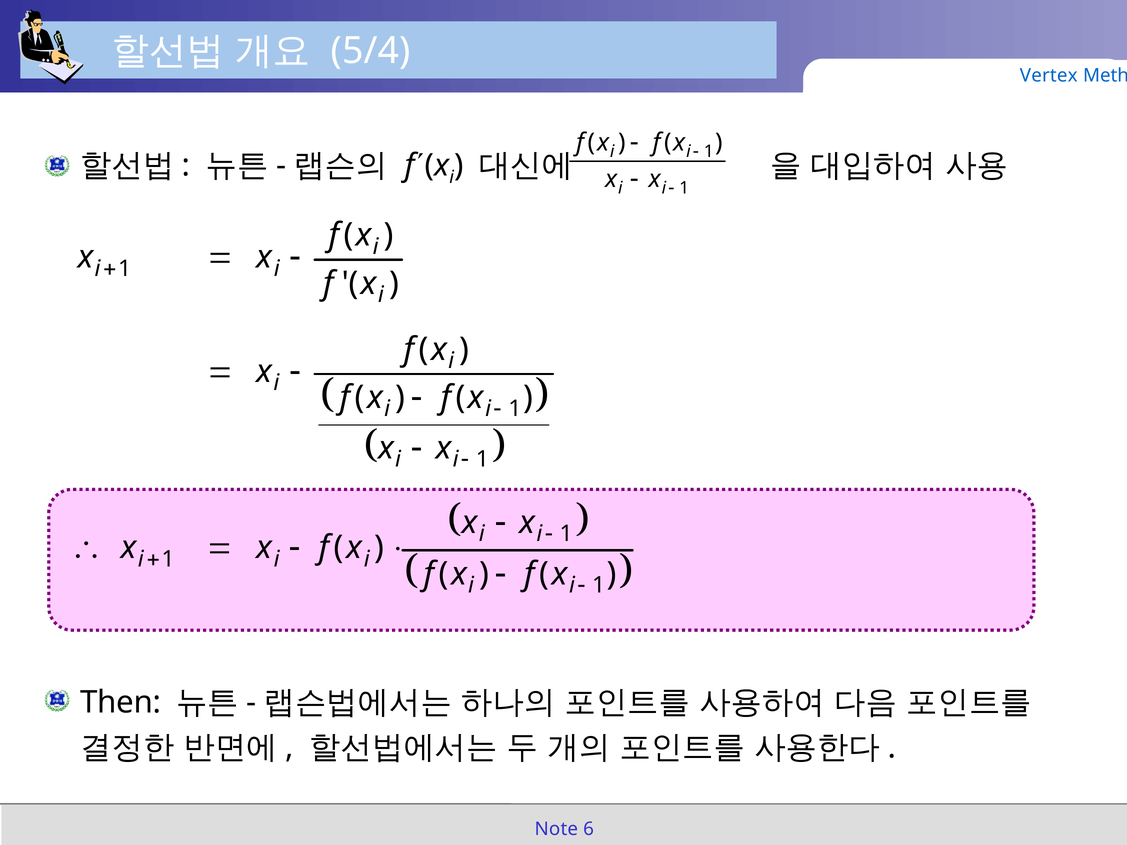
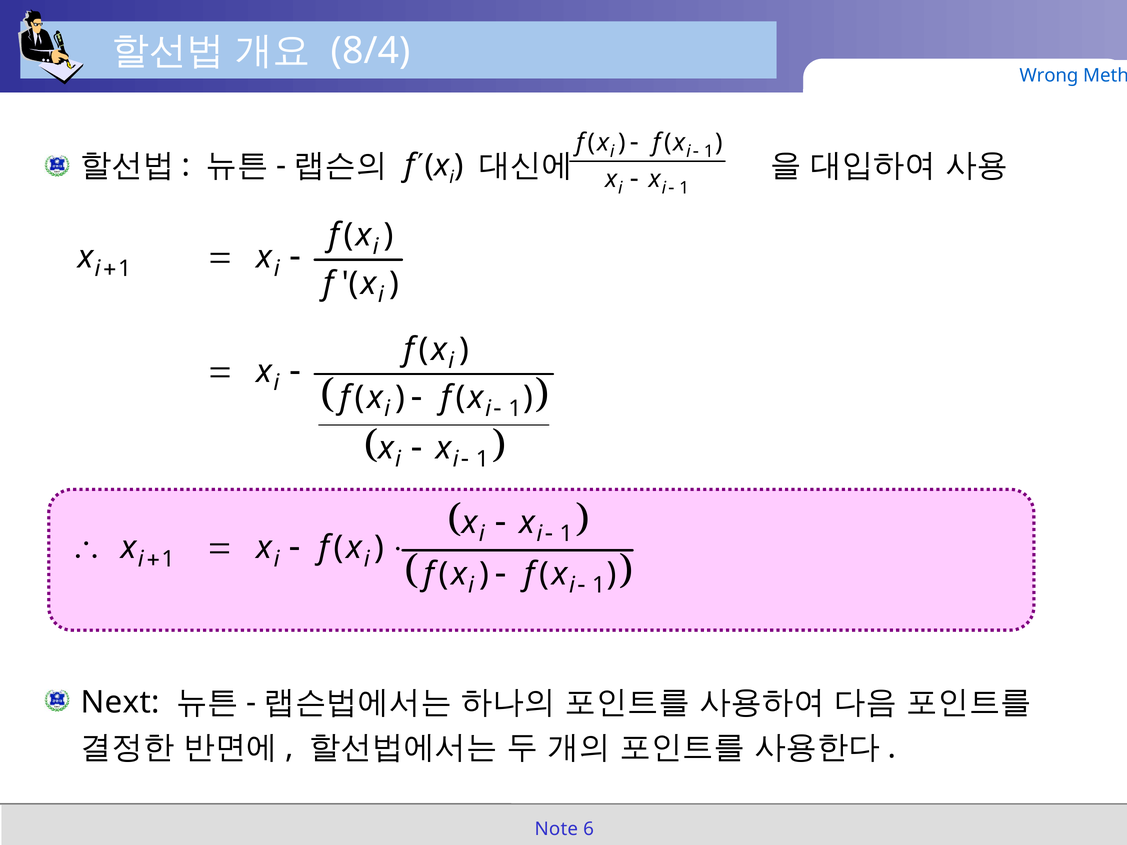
5/4: 5/4 -> 8/4
Vertex: Vertex -> Wrong
Then: Then -> Next
